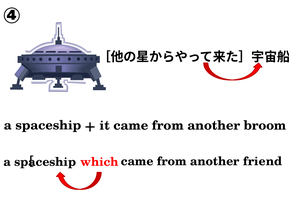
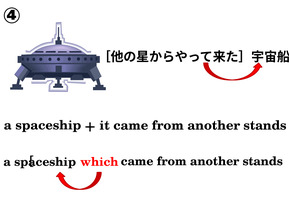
came from another broom: broom -> stands
friend at (263, 161): friend -> stands
